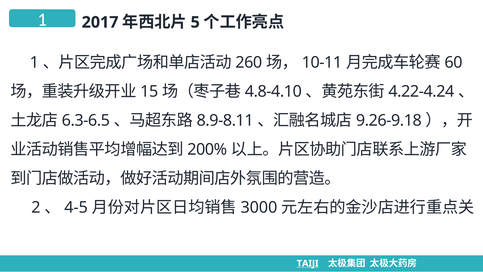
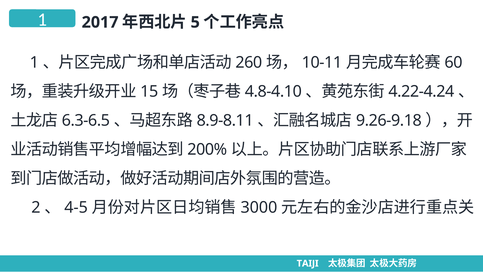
TAIJI at (308, 263) underline: present -> none
